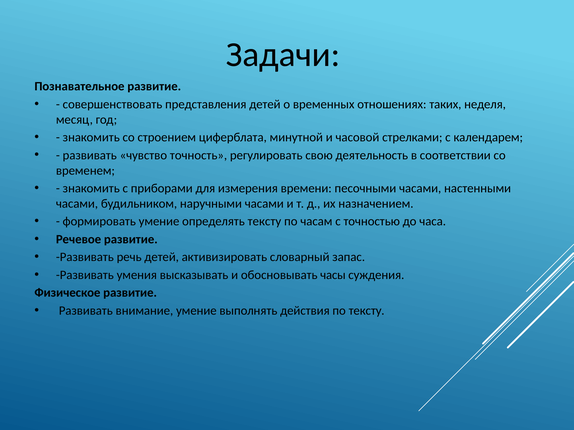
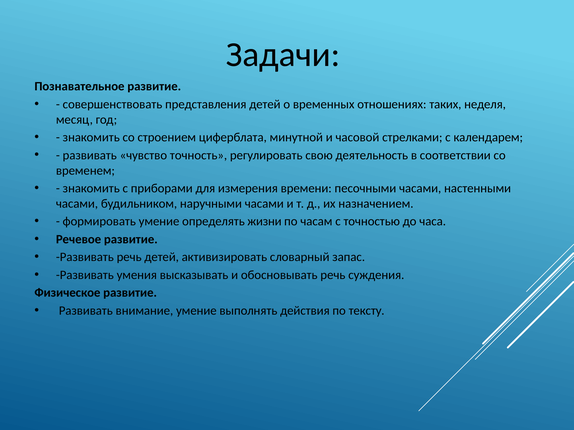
определять тексту: тексту -> жизни
обосновывать часы: часы -> речь
